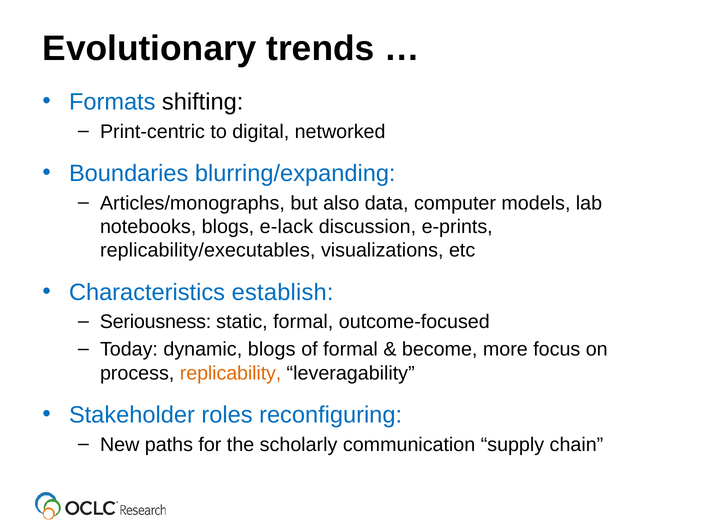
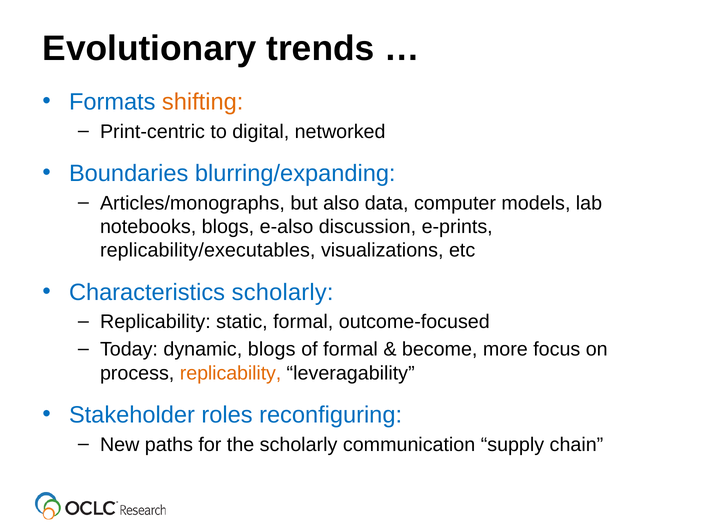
shifting colour: black -> orange
e-lack: e-lack -> e-also
Characteristics establish: establish -> scholarly
Seriousness at (156, 322): Seriousness -> Replicability
